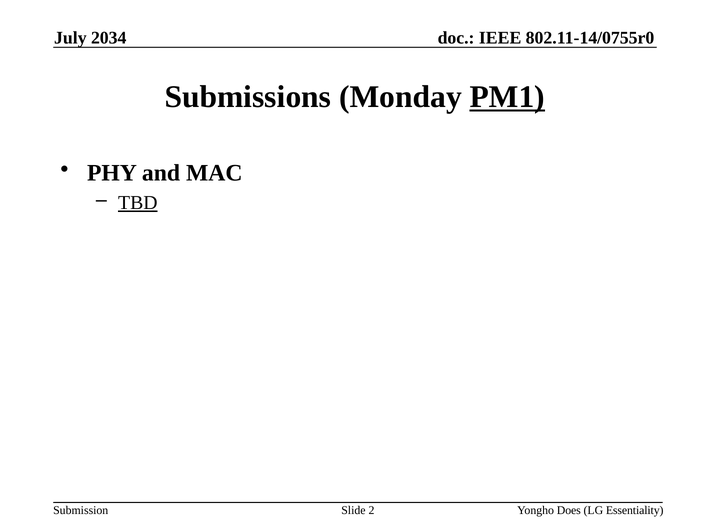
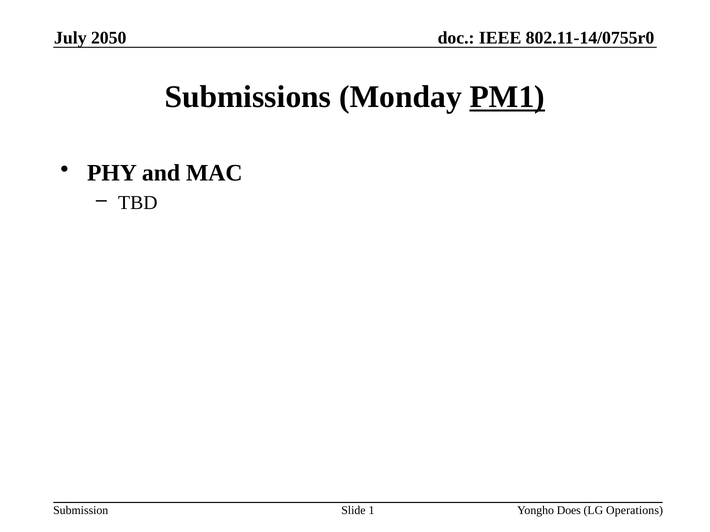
2034: 2034 -> 2050
TBD underline: present -> none
2: 2 -> 1
Essentiality: Essentiality -> Operations
